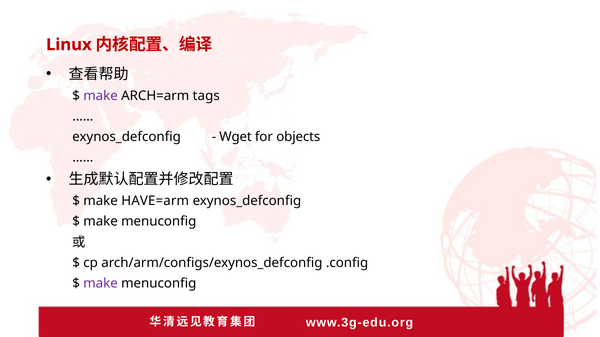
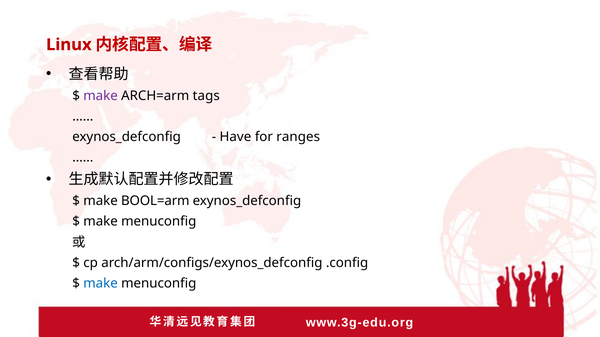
Wget: Wget -> Have
objects: objects -> ranges
HAVE=arm: HAVE=arm -> BOOL=arm
make at (101, 284) colour: purple -> blue
